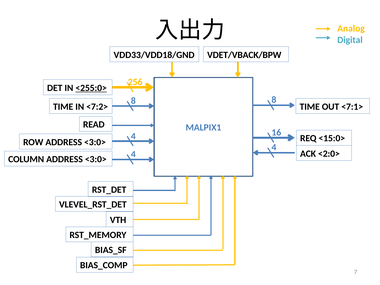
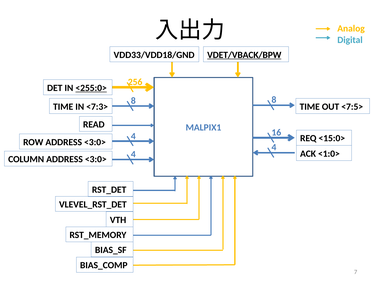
VDET/VBACK/BPW underline: none -> present
<7:2>: <7:2> -> <7:3>
<7:1>: <7:1> -> <7:5>
<2:0>: <2:0> -> <1:0>
